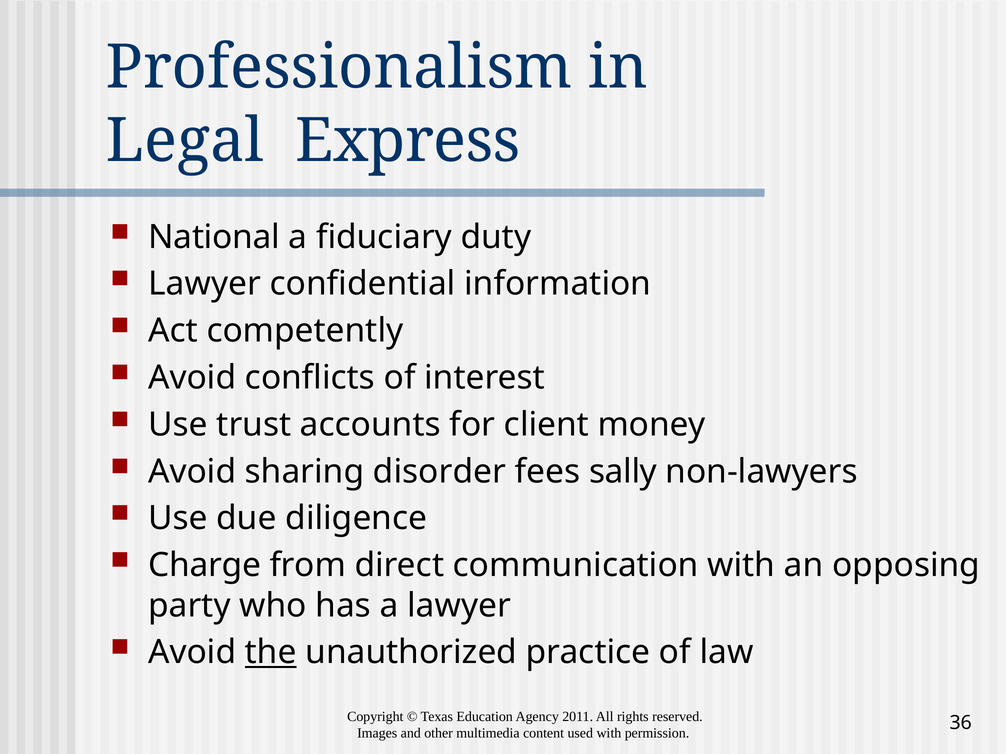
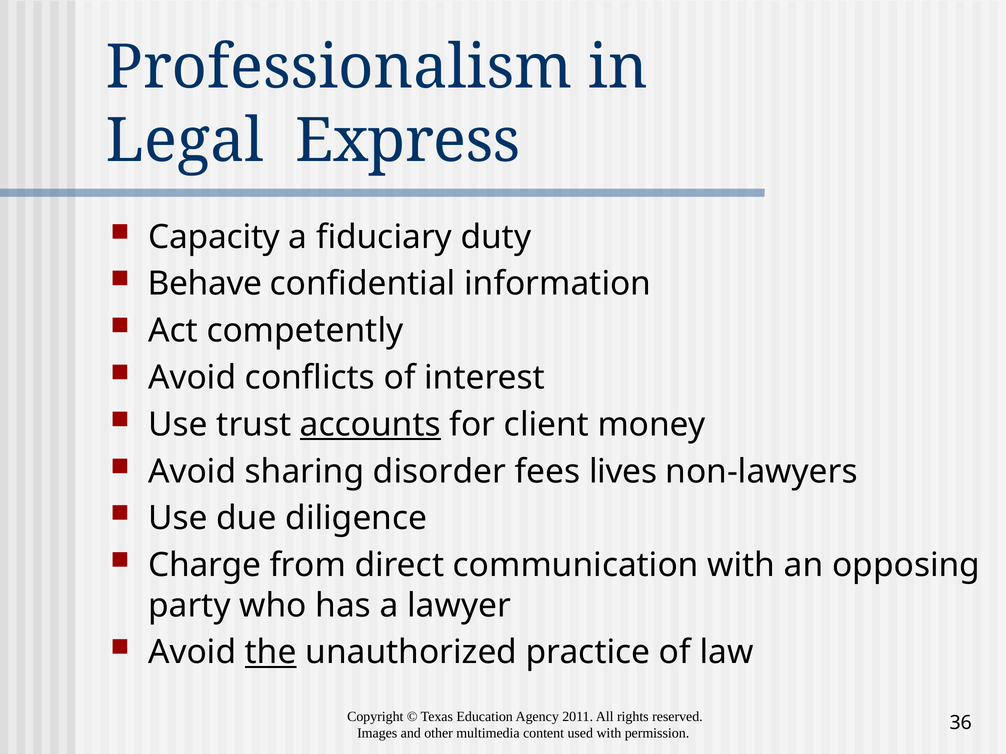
National: National -> Capacity
Lawyer at (205, 284): Lawyer -> Behave
accounts underline: none -> present
sally: sally -> lives
